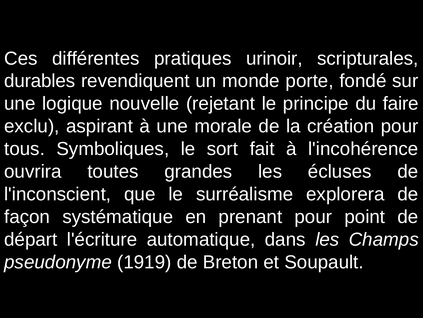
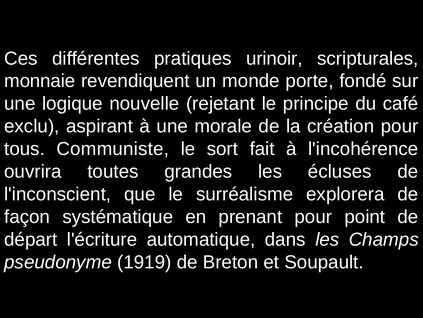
durables: durables -> monnaie
faire: faire -> café
Symboliques: Symboliques -> Communiste
